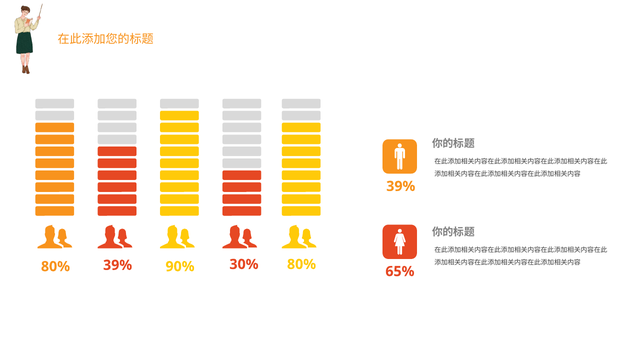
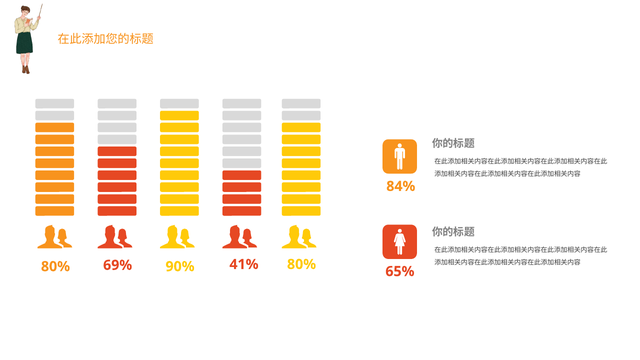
39% at (401, 186): 39% -> 84%
39% at (118, 265): 39% -> 69%
30%: 30% -> 41%
